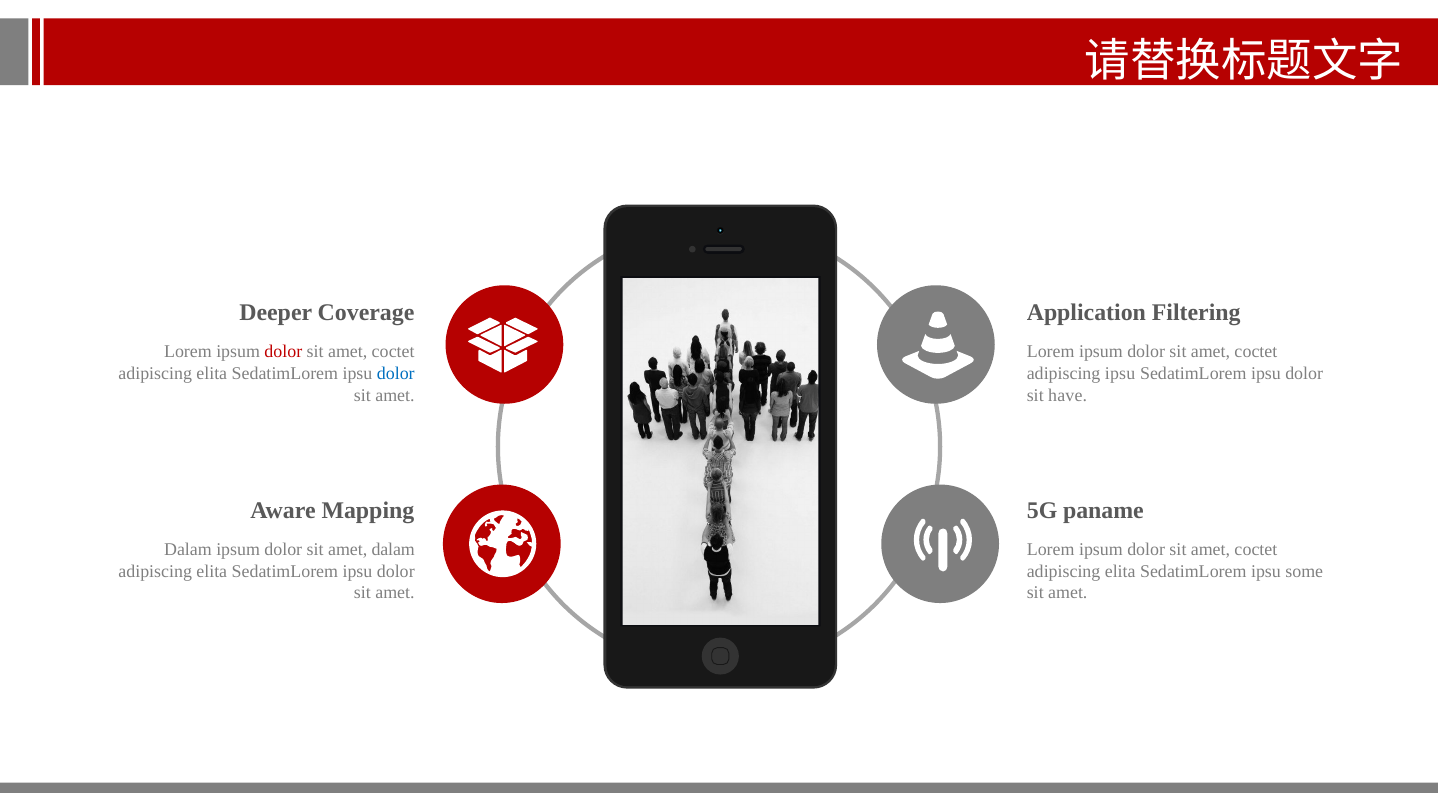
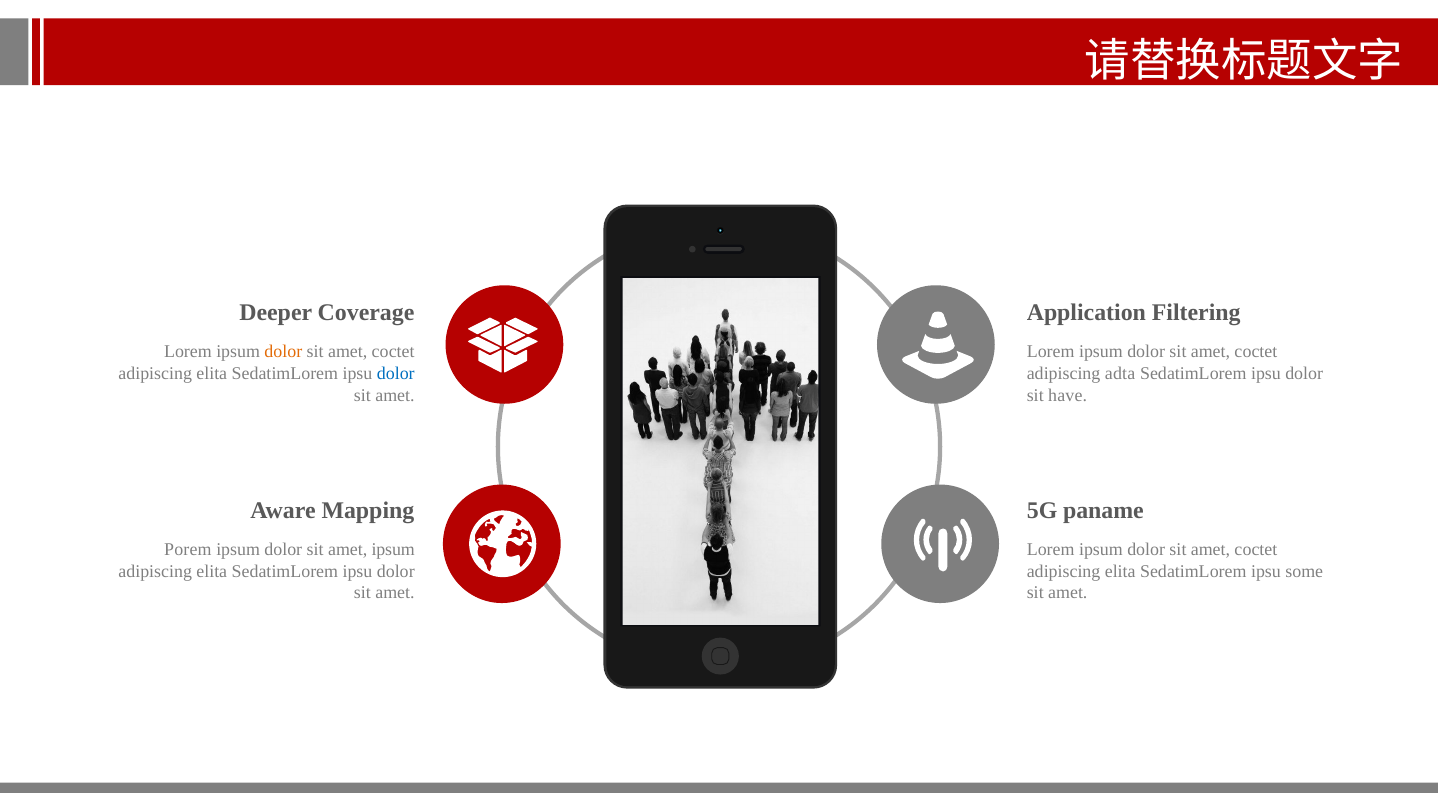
dolor at (283, 352) colour: red -> orange
adipiscing ipsu: ipsu -> adta
Dalam at (188, 550): Dalam -> Porem
amet dalam: dalam -> ipsum
